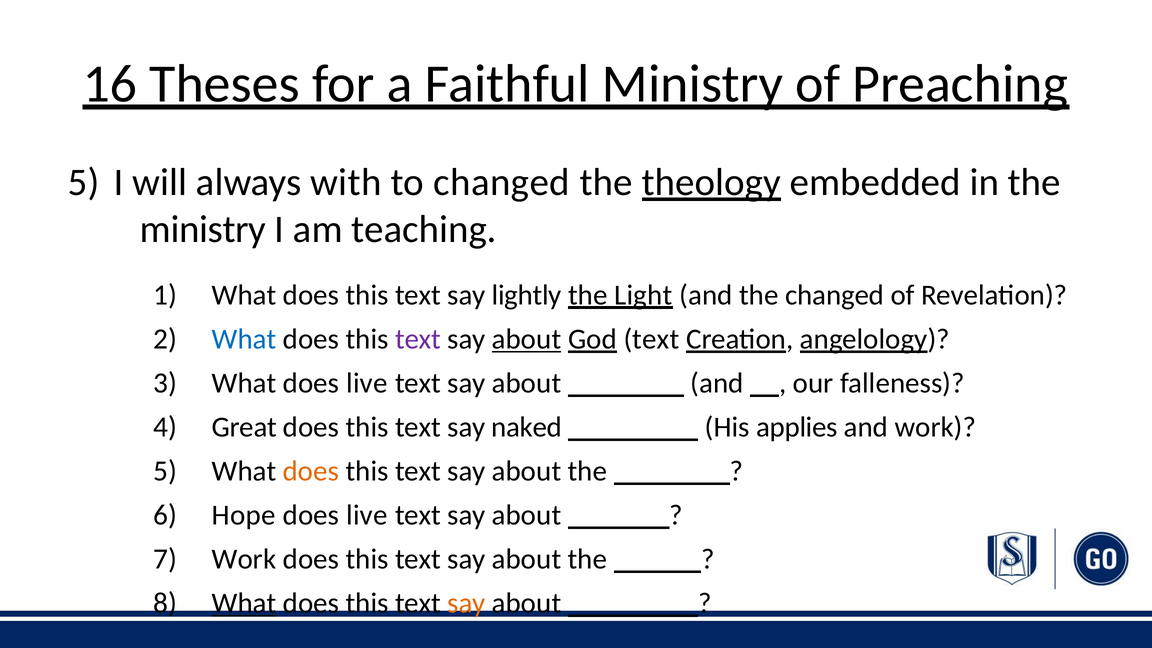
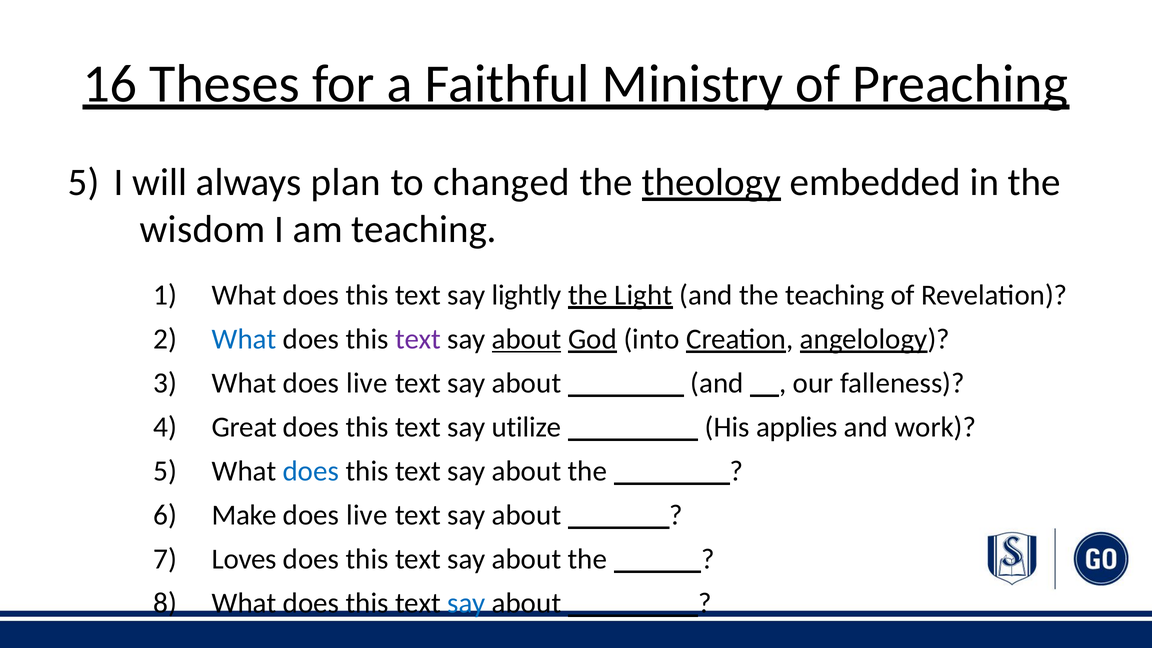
with: with -> plan
ministry at (203, 229): ministry -> wisdom
the changed: changed -> teaching
God text: text -> into
naked: naked -> utilize
does at (311, 471) colour: orange -> blue
Hope: Hope -> Make
Work at (244, 559): Work -> Loves
What at (244, 603) underline: present -> none
say at (466, 603) colour: orange -> blue
